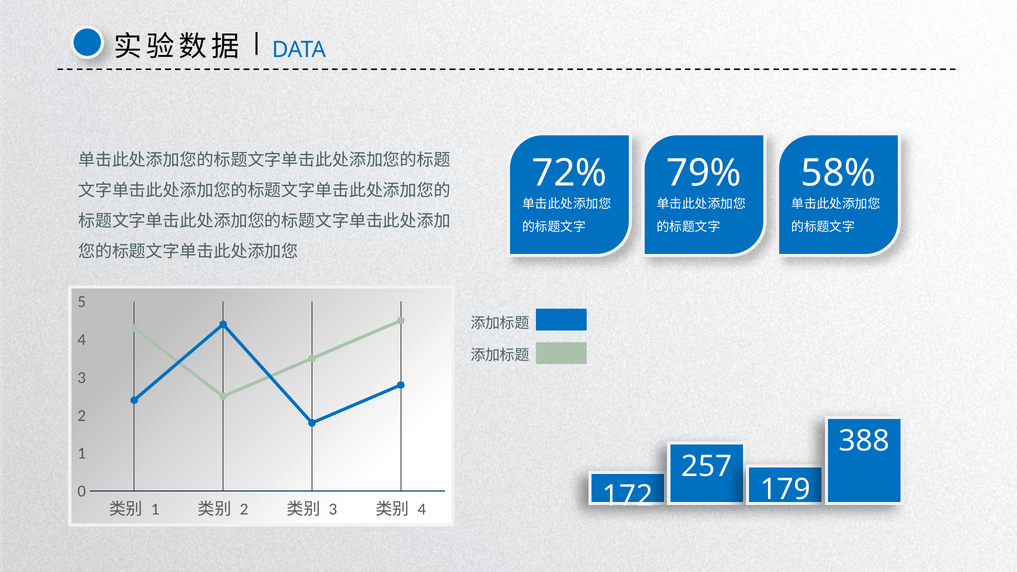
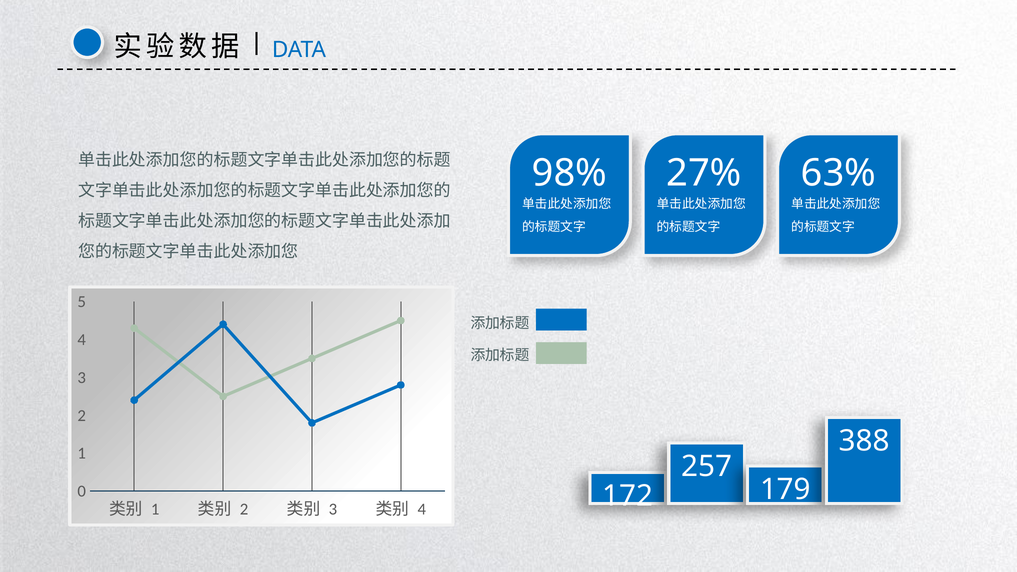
72%: 72% -> 98%
79%: 79% -> 27%
58%: 58% -> 63%
